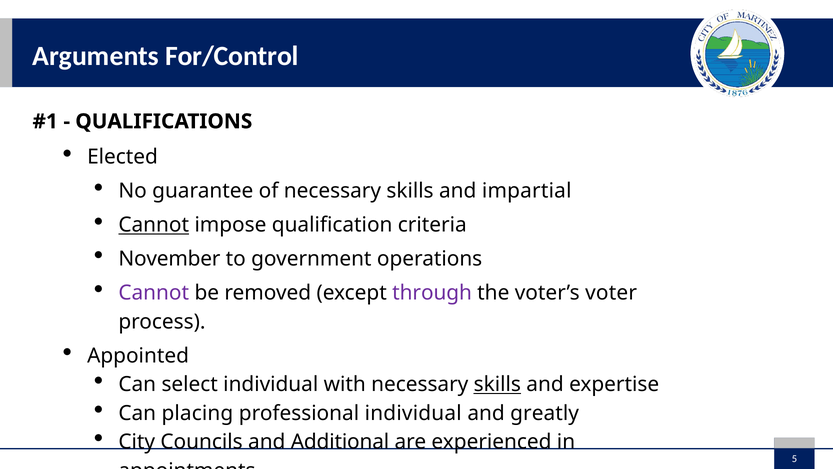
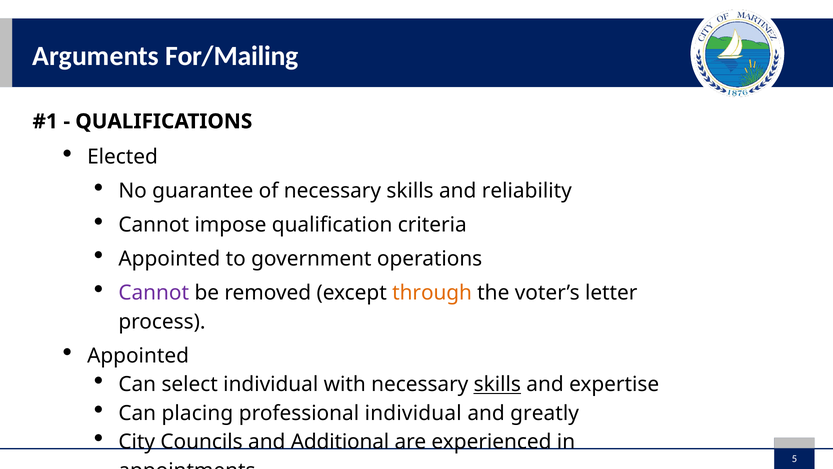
For/Control: For/Control -> For/Mailing
impartial: impartial -> reliability
Cannot at (154, 225) underline: present -> none
November at (169, 259): November -> Appointed
through colour: purple -> orange
voter: voter -> letter
